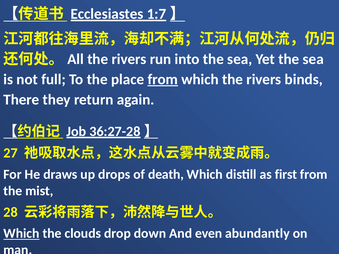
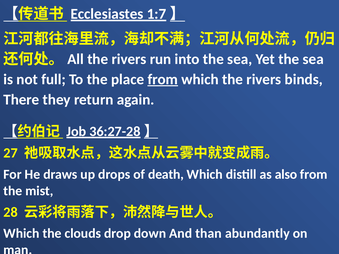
first: first -> also
Which at (21, 234) underline: present -> none
even: even -> than
